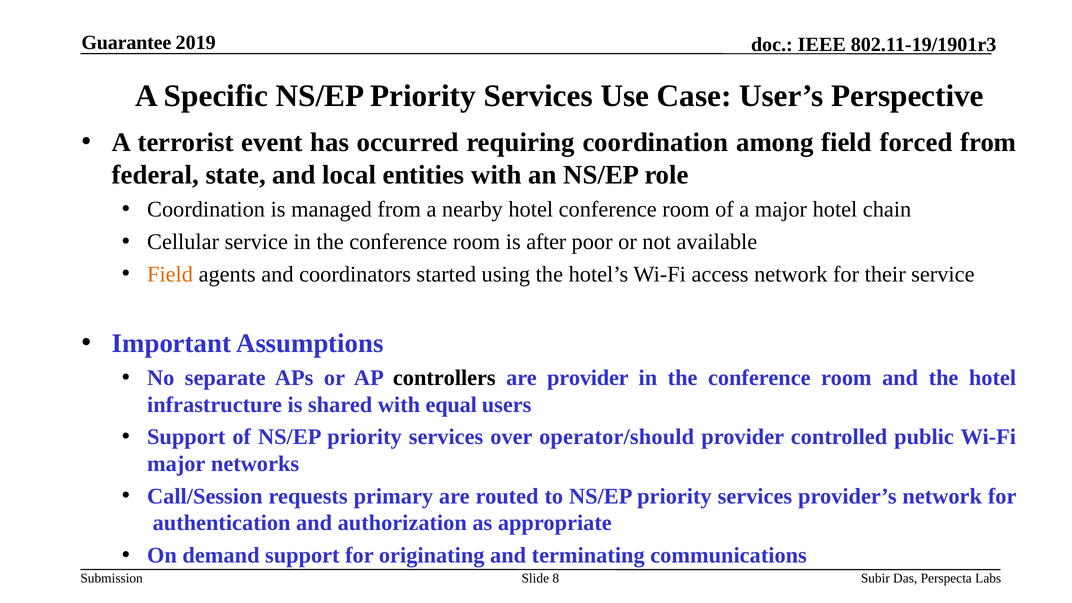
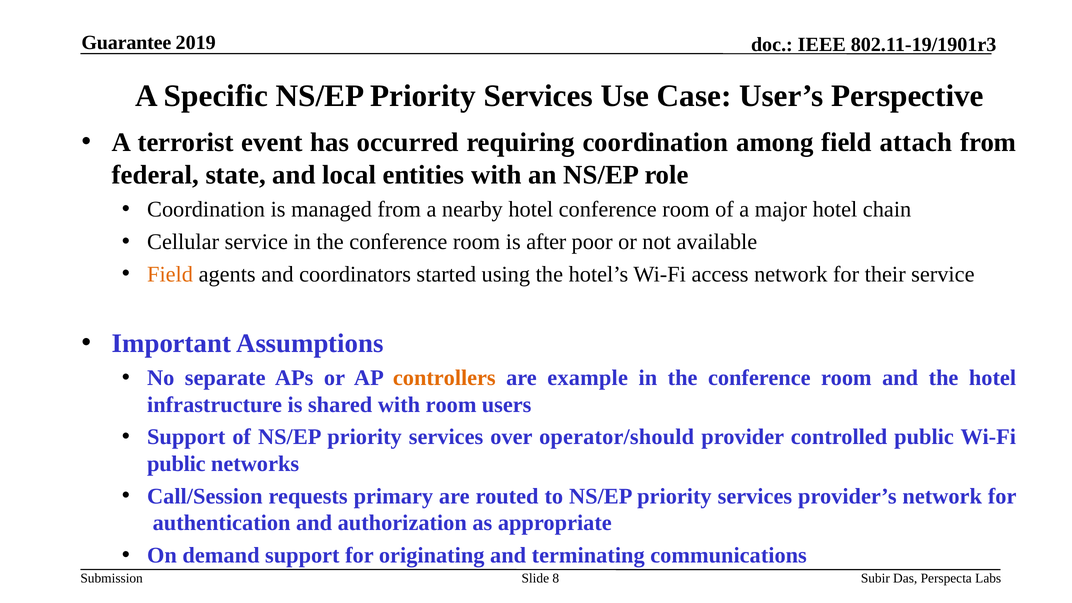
forced: forced -> attach
controllers colour: black -> orange
are provider: provider -> example
with equal: equal -> room
major at (176, 464): major -> public
